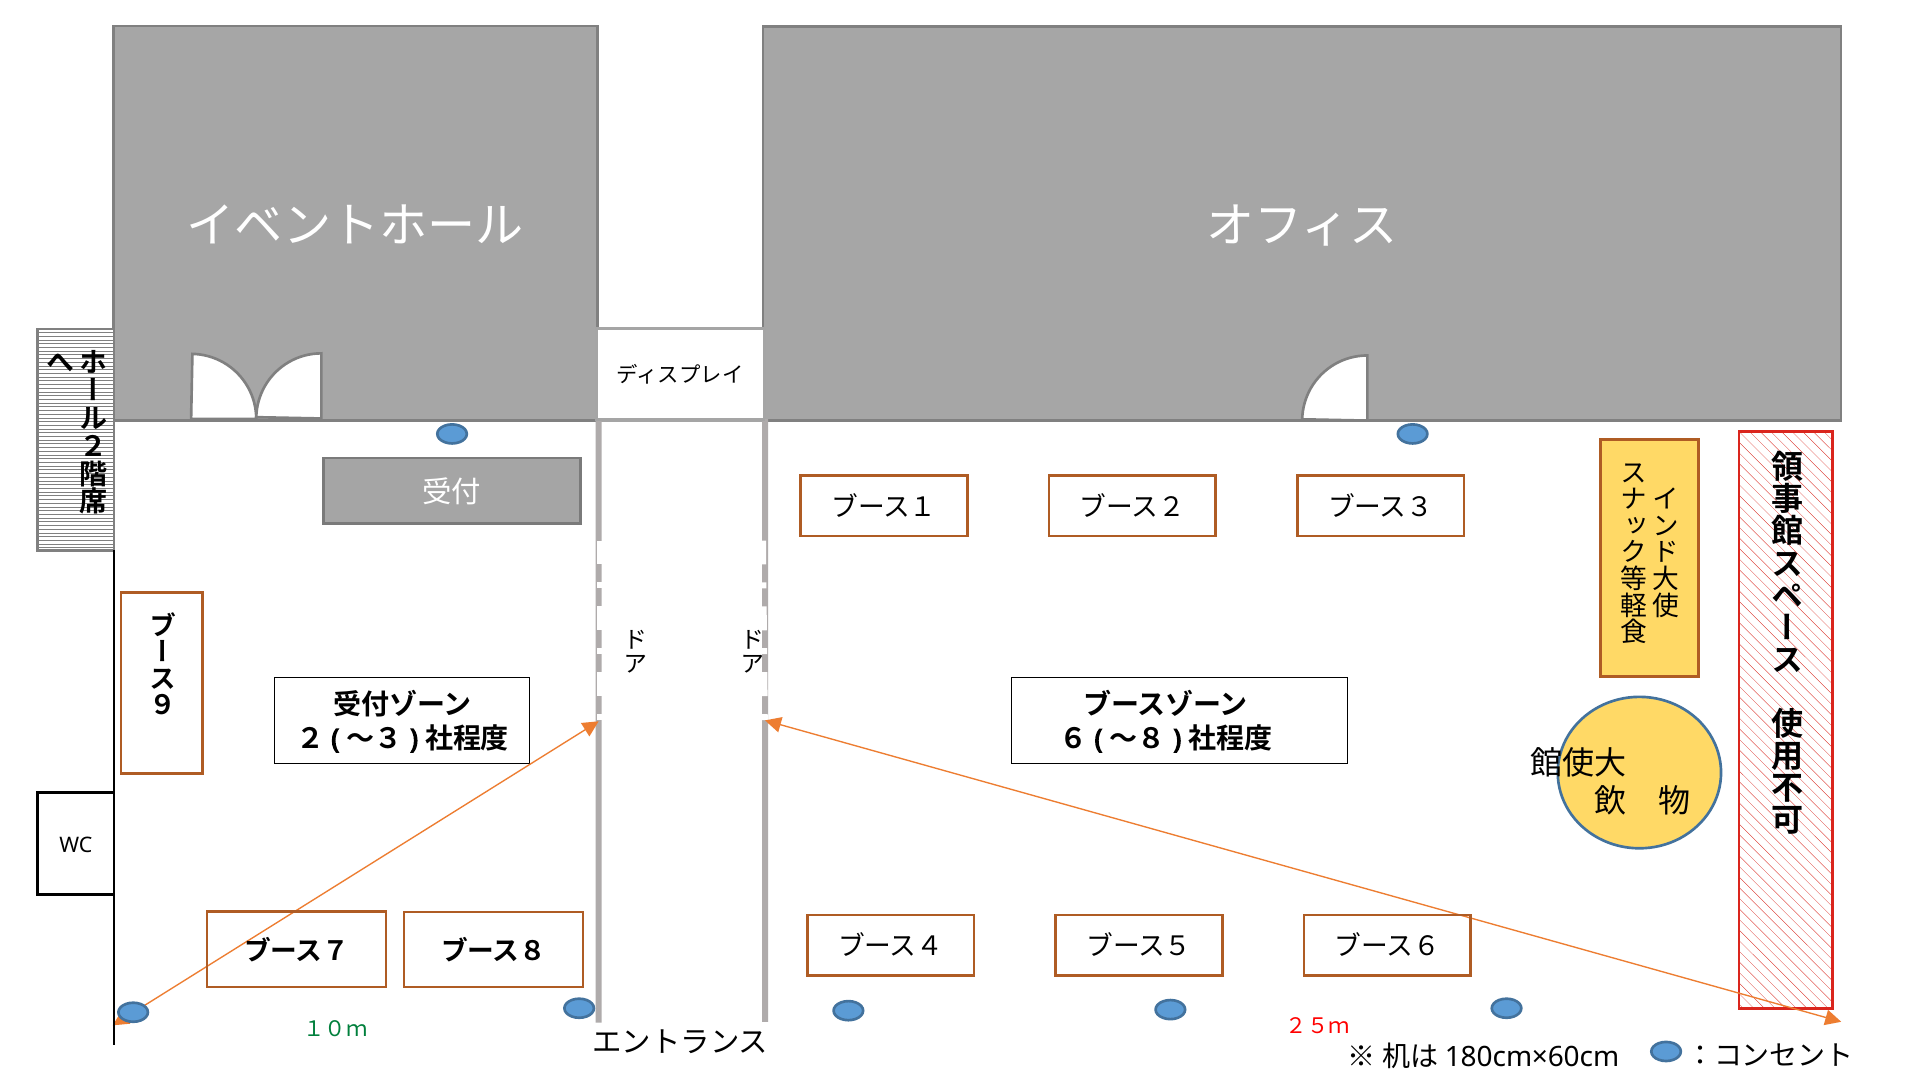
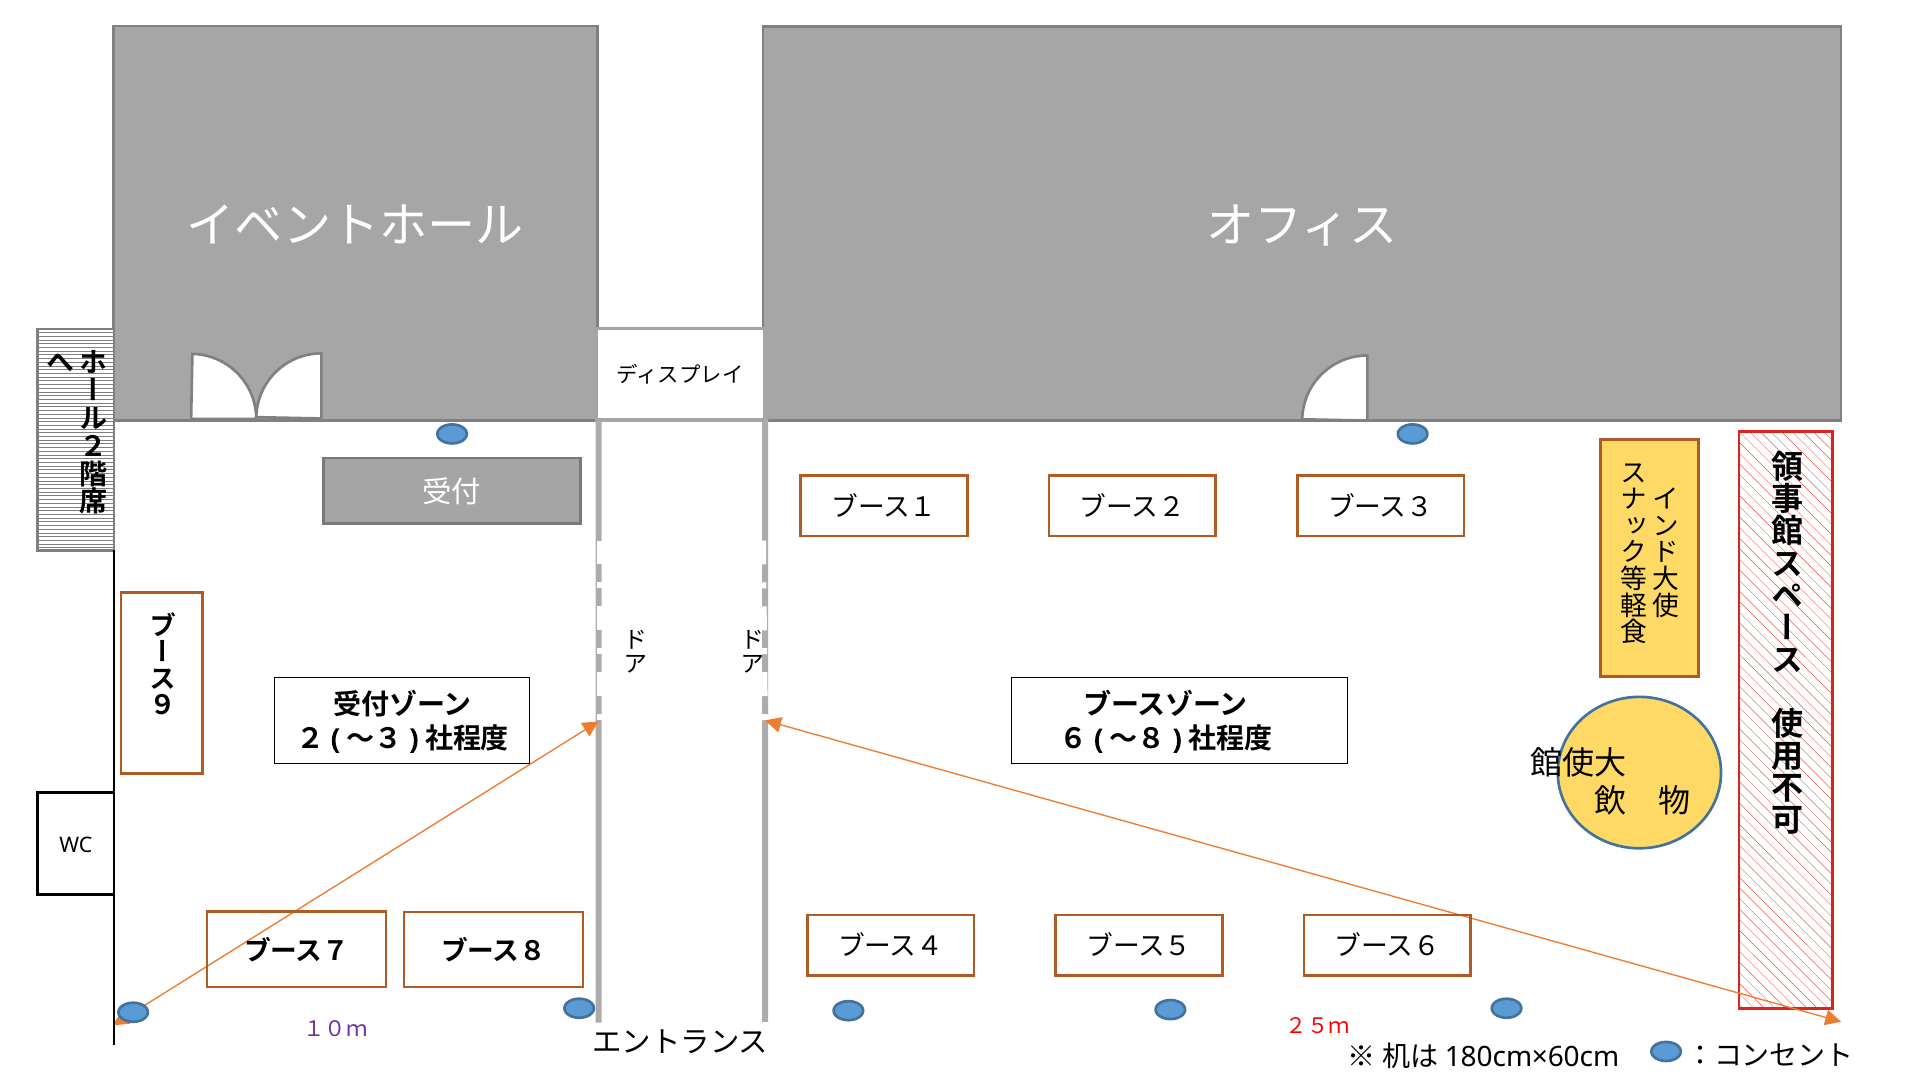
１０ｍ colour: green -> purple
